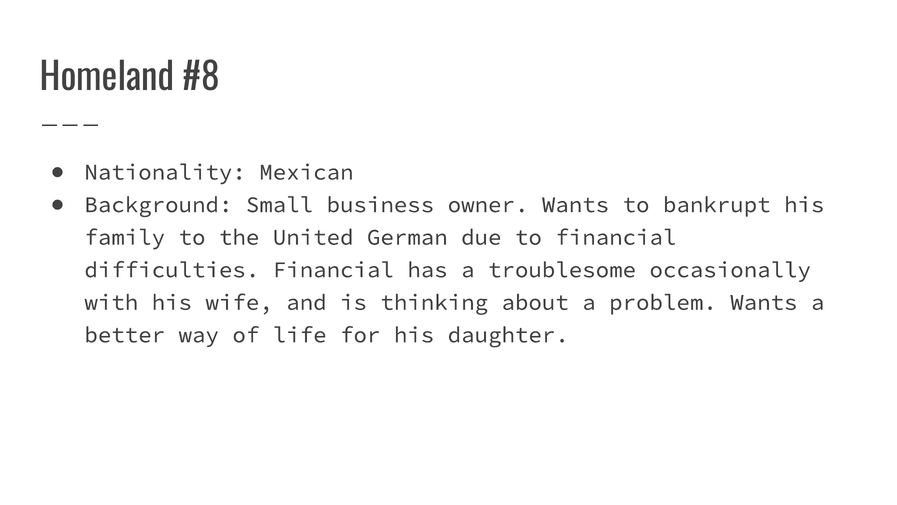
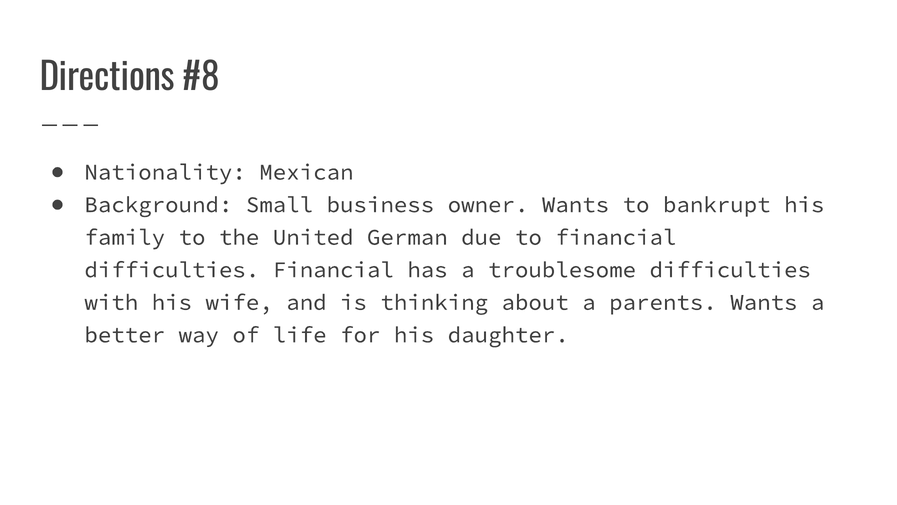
Homeland: Homeland -> Directions
troublesome occasionally: occasionally -> difficulties
problem: problem -> parents
